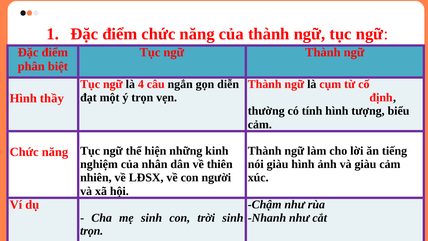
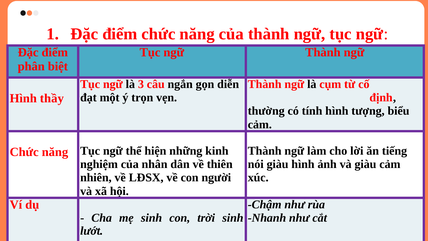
4: 4 -> 3
trọn at (92, 231): trọn -> lướt
